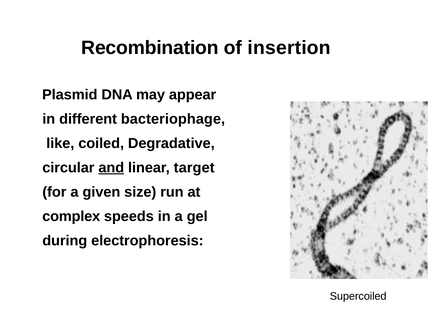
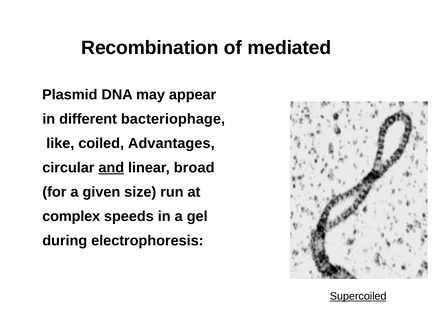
insertion: insertion -> mediated
Degradative: Degradative -> Advantages
target: target -> broad
Supercoiled underline: none -> present
